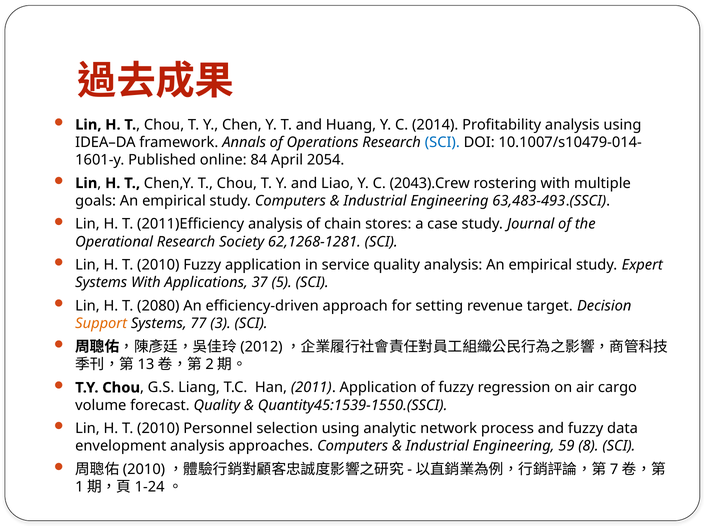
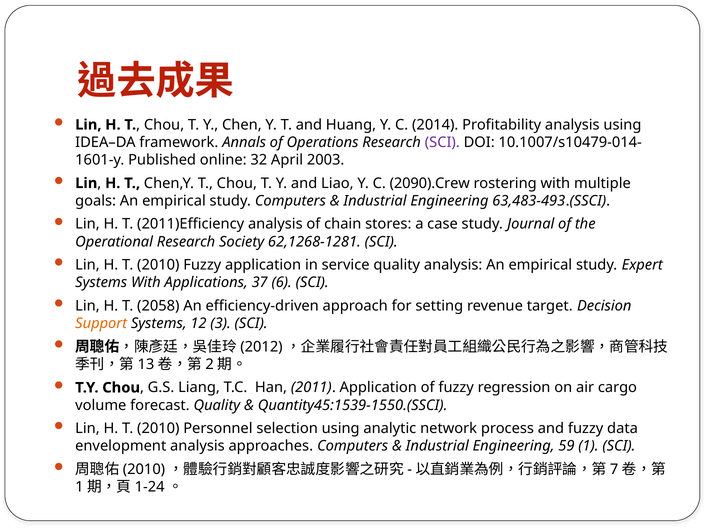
SCI at (442, 143) colour: blue -> purple
84: 84 -> 32
2054: 2054 -> 2003
2043).Crew: 2043).Crew -> 2090).Crew
5: 5 -> 6
2080: 2080 -> 2058
77: 77 -> 12
8: 8 -> 1
